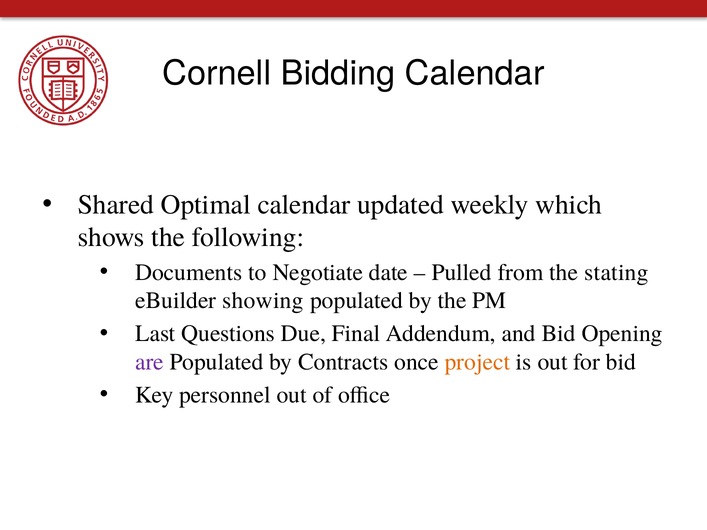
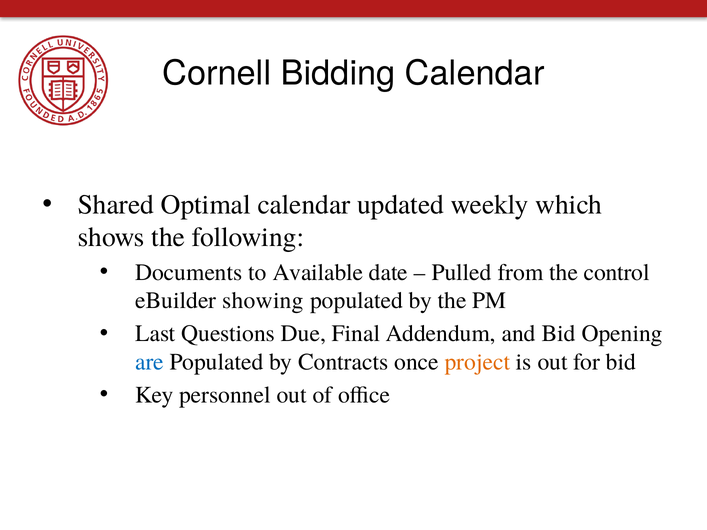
Negotiate: Negotiate -> Available
stating: stating -> control
are colour: purple -> blue
